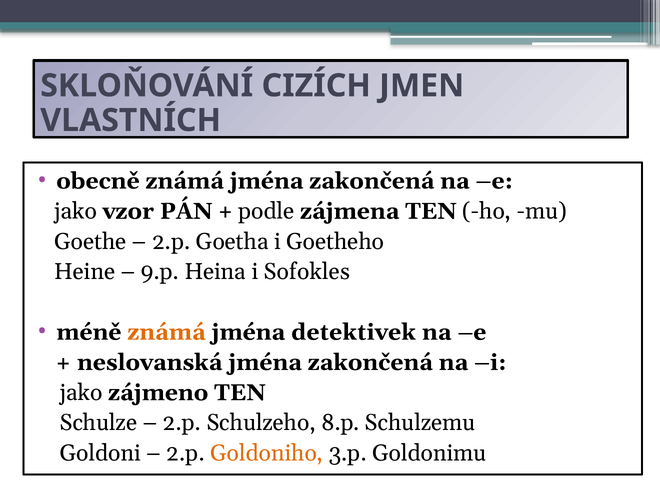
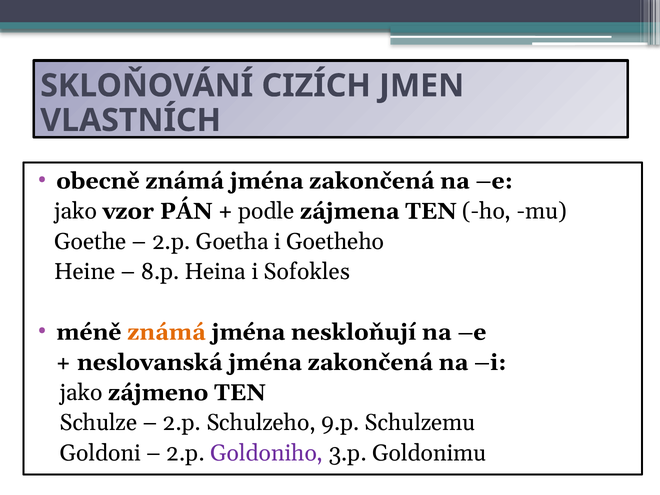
9.p: 9.p -> 8.p
detektivek: detektivek -> neskloňují
8.p: 8.p -> 9.p
Goldoniho colour: orange -> purple
